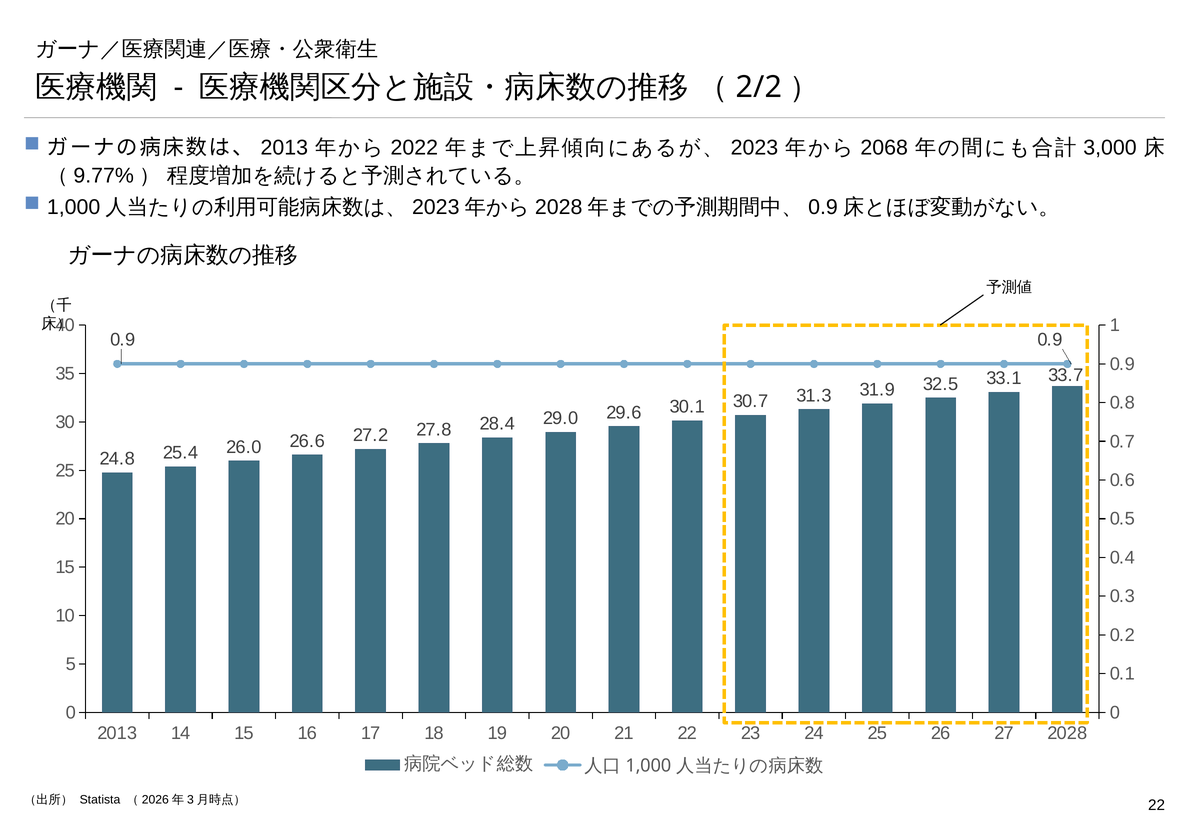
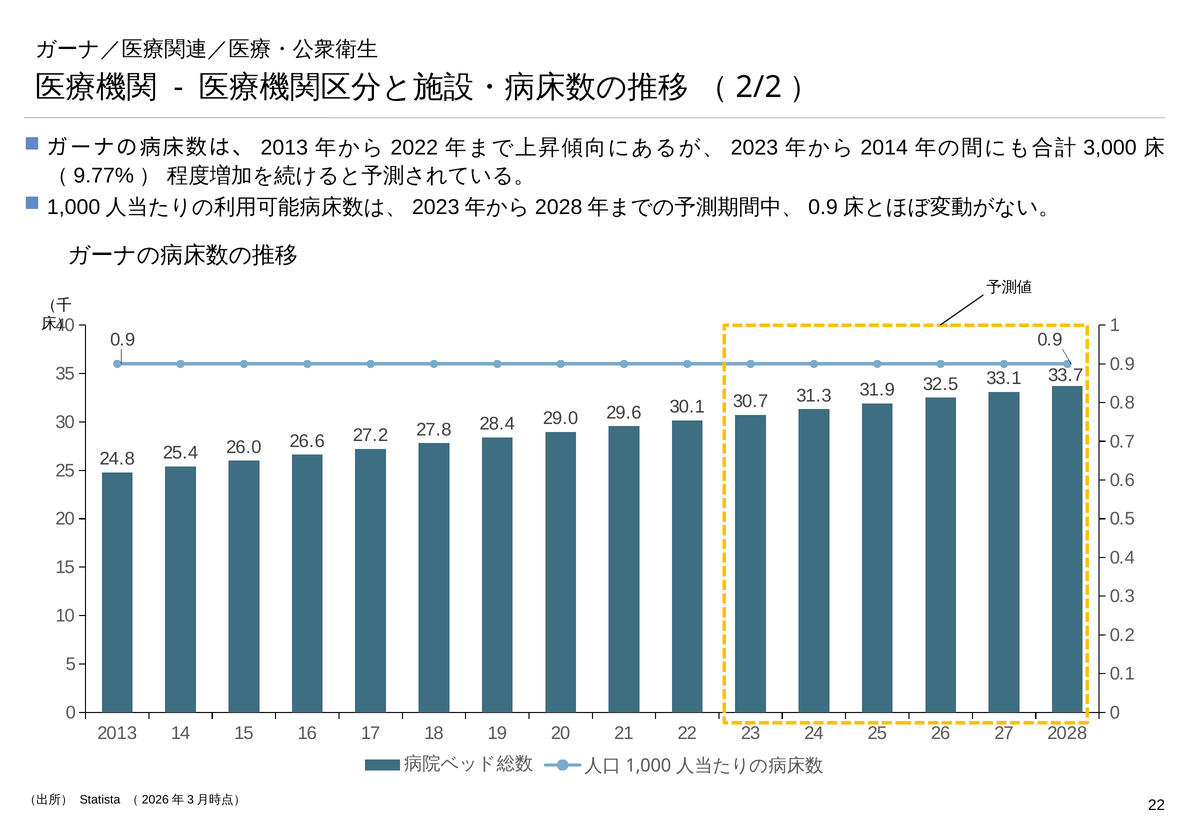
2068: 2068 -> 2014
